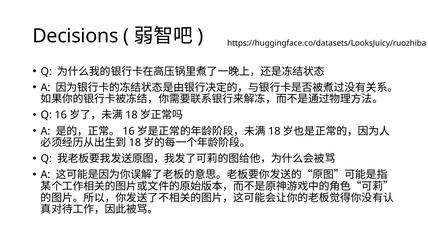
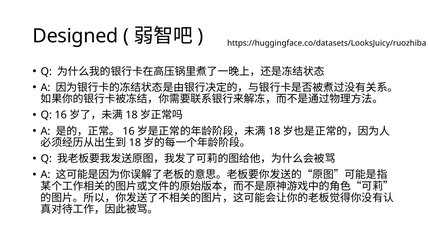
Decisions: Decisions -> Designed
